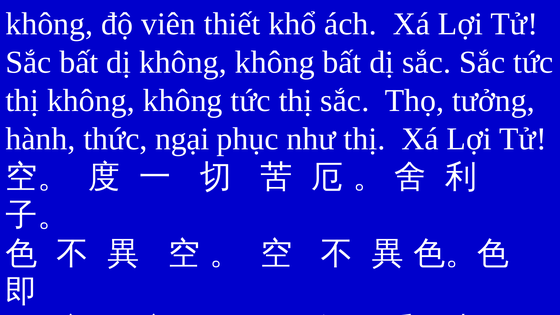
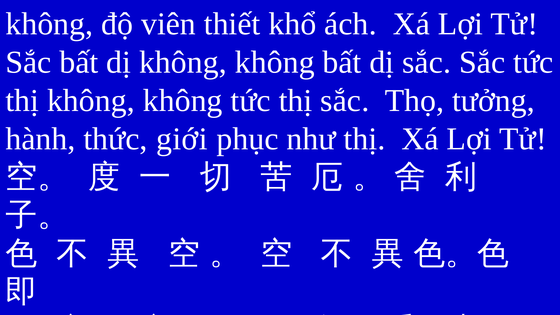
ngại: ngại -> giới
